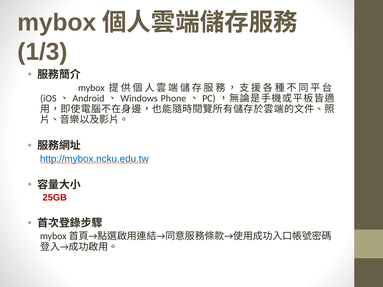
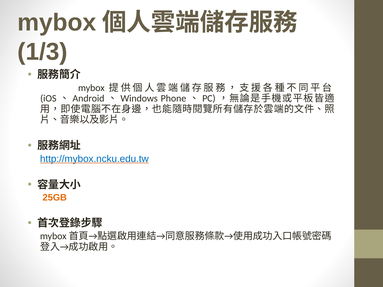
25GB colour: red -> orange
